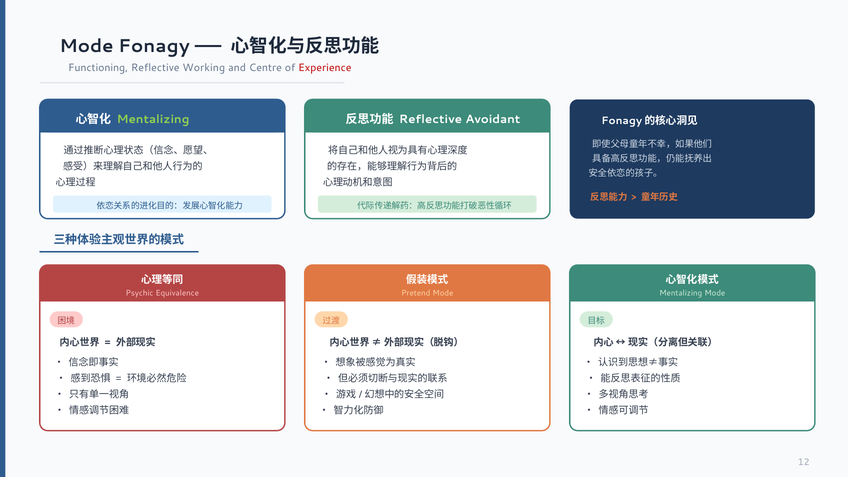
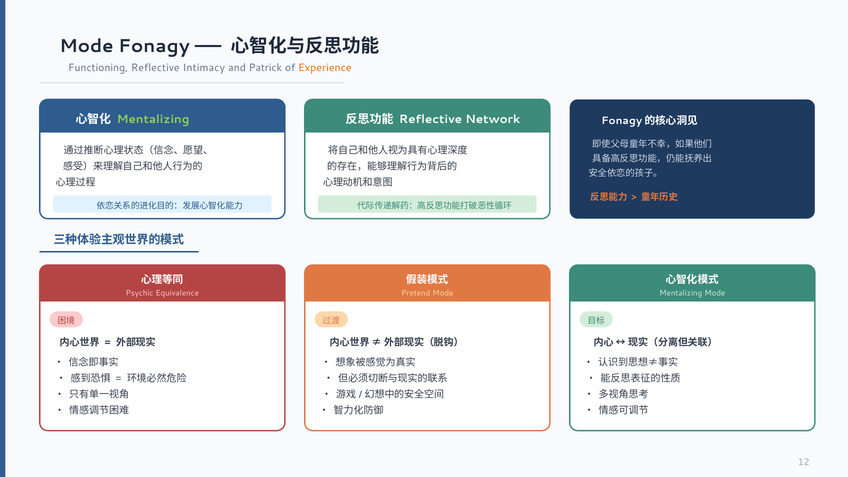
Working: Working -> Intimacy
Centre: Centre -> Patrick
Experience colour: red -> orange
Avoidant: Avoidant -> Network
